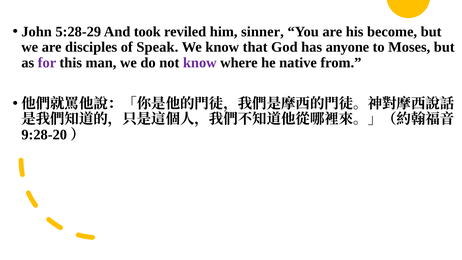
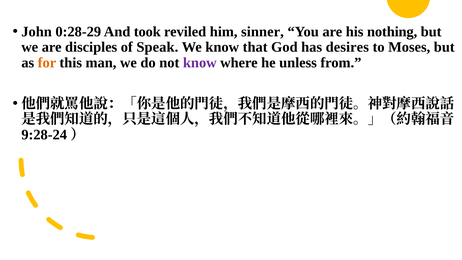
5:28-29: 5:28-29 -> 0:28-29
become: become -> nothing
anyone: anyone -> desires
for colour: purple -> orange
native: native -> unless
9:28-20: 9:28-20 -> 9:28-24
